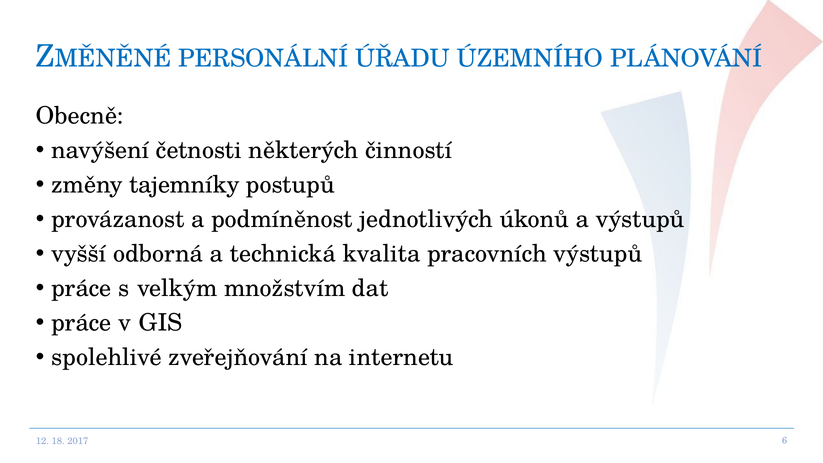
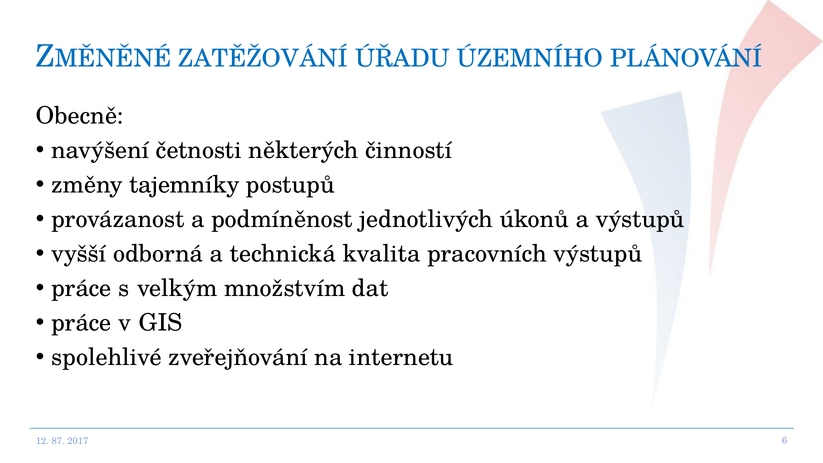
PERSONÁLNÍ: PERSONÁLNÍ -> ZATĚŽOVÁNÍ
18: 18 -> 87
